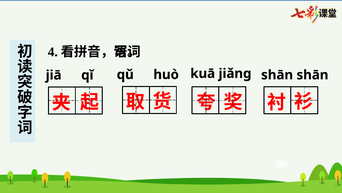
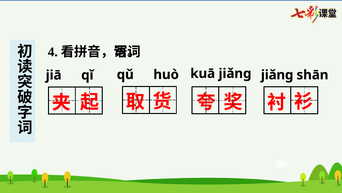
jiǎng shān: shān -> jiǎng
